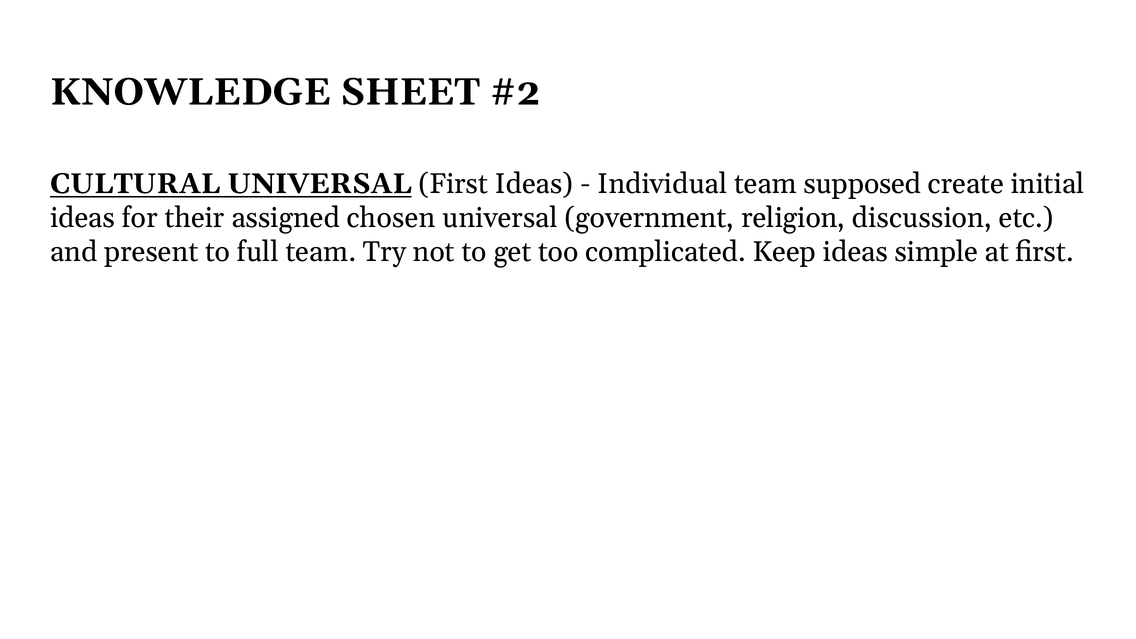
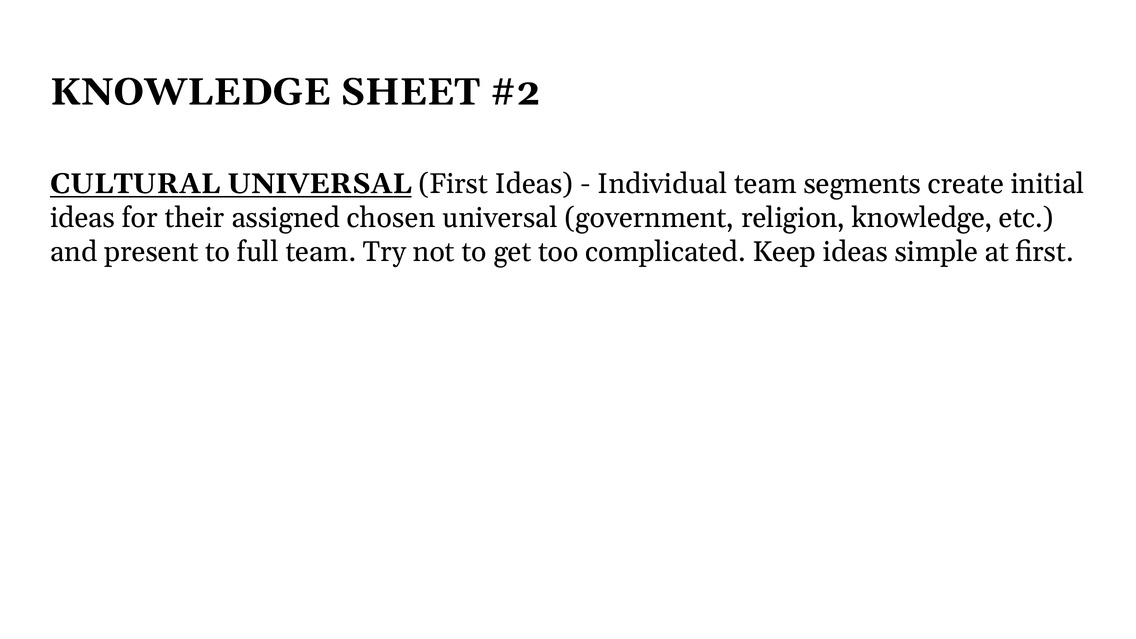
supposed: supposed -> segments
religion discussion: discussion -> knowledge
